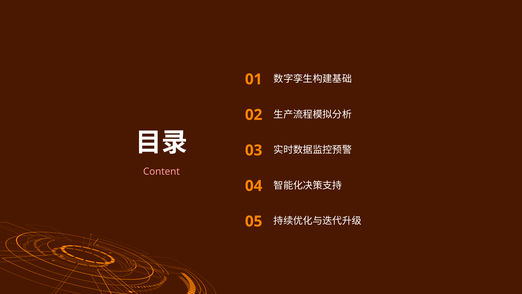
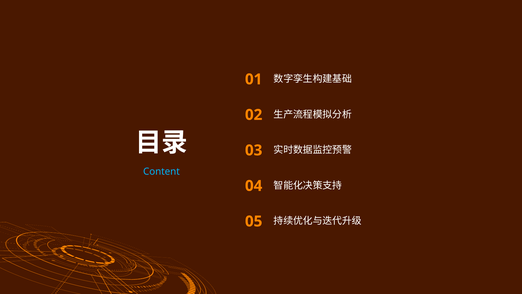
Content colour: pink -> light blue
